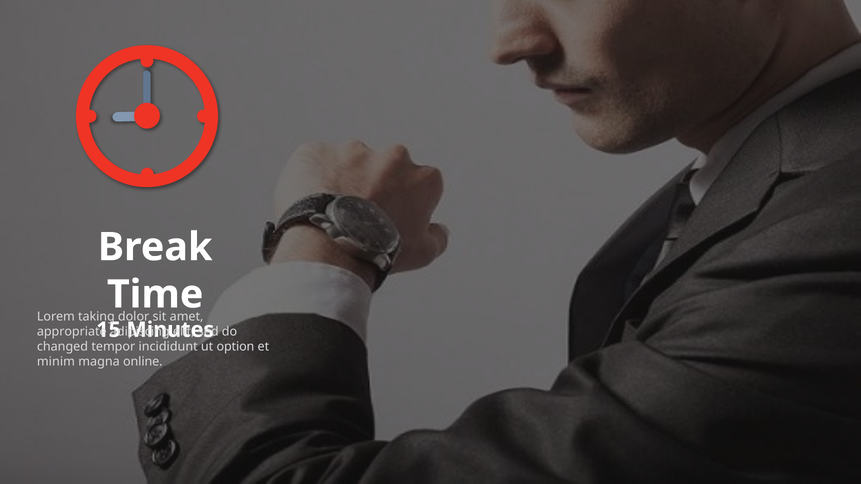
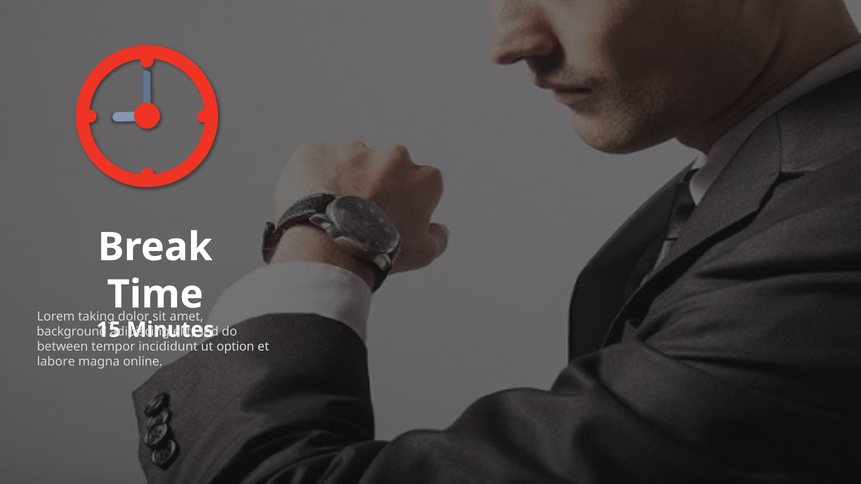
appropriate: appropriate -> background
changed: changed -> between
minim: minim -> labore
